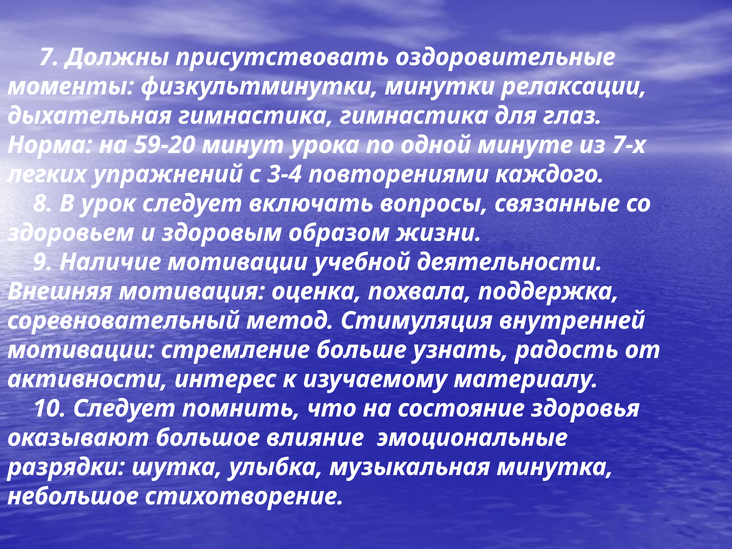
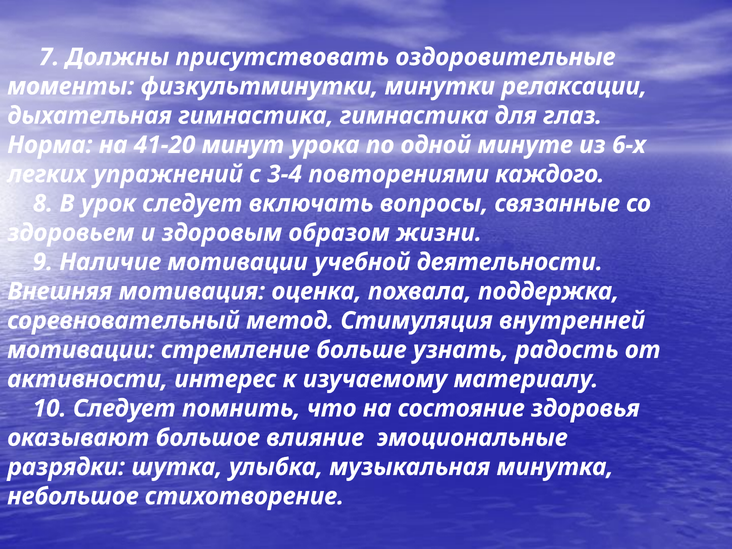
59-20: 59-20 -> 41-20
7-х: 7-х -> 6-х
